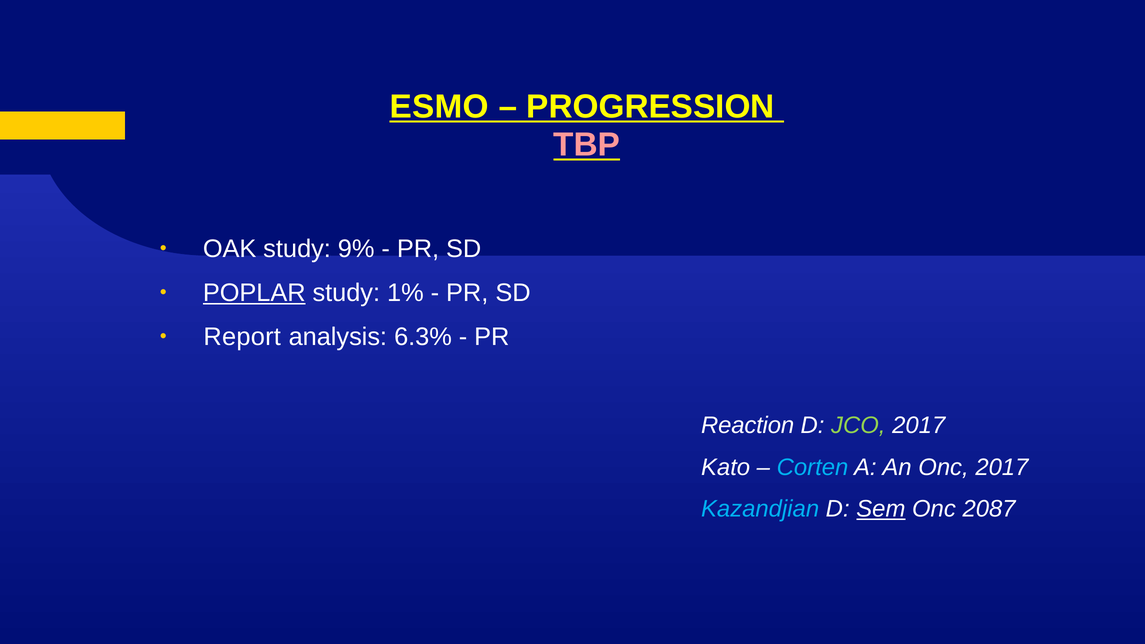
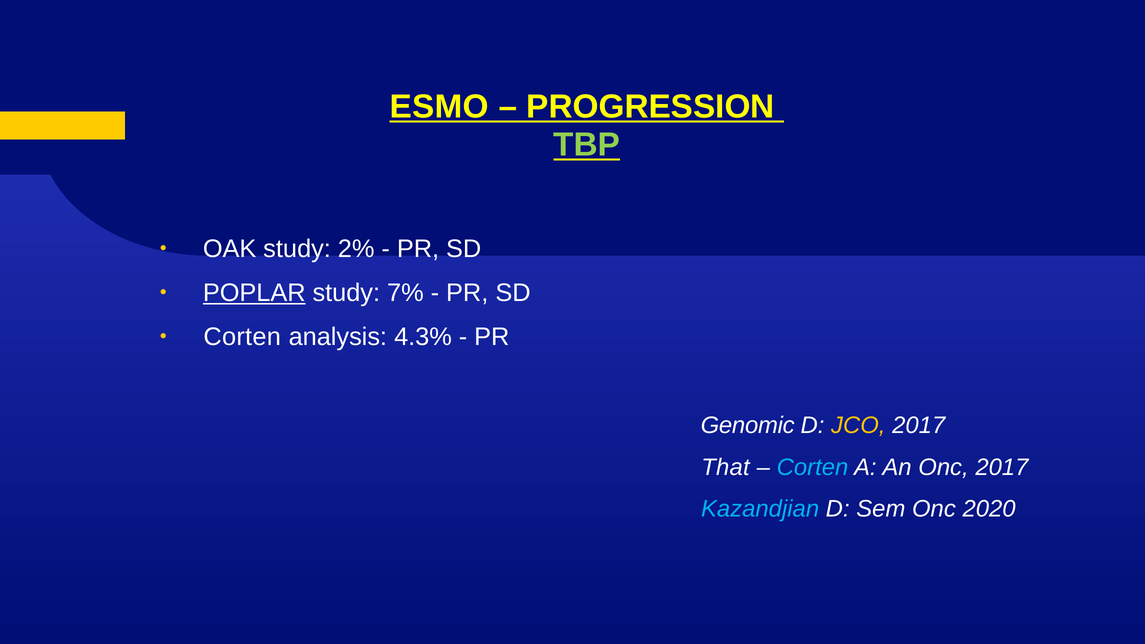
TBP colour: pink -> light green
9%: 9% -> 2%
1%: 1% -> 7%
Report at (242, 337): Report -> Corten
6.3%: 6.3% -> 4.3%
Reaction: Reaction -> Genomic
JCO colour: light green -> yellow
Kato: Kato -> That
Sem underline: present -> none
2087: 2087 -> 2020
